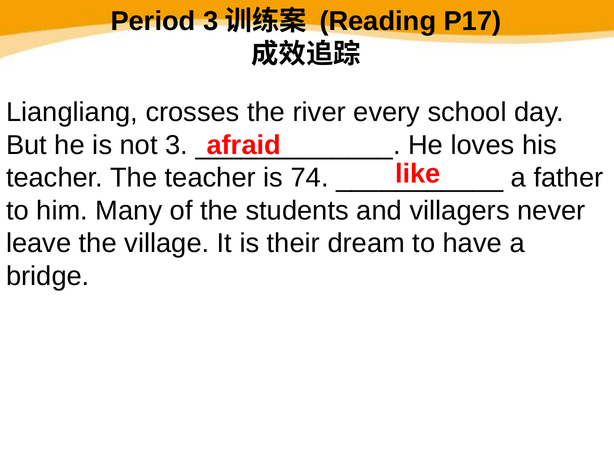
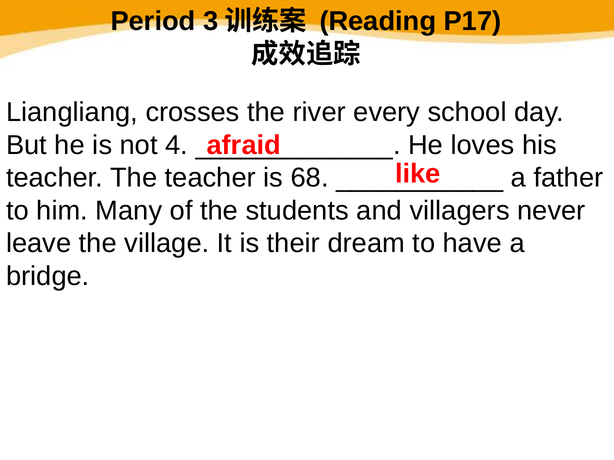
not 3: 3 -> 4
74: 74 -> 68
